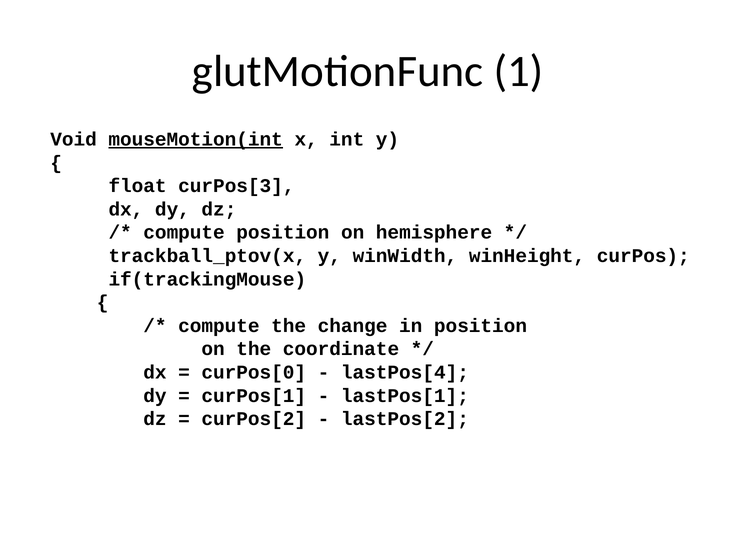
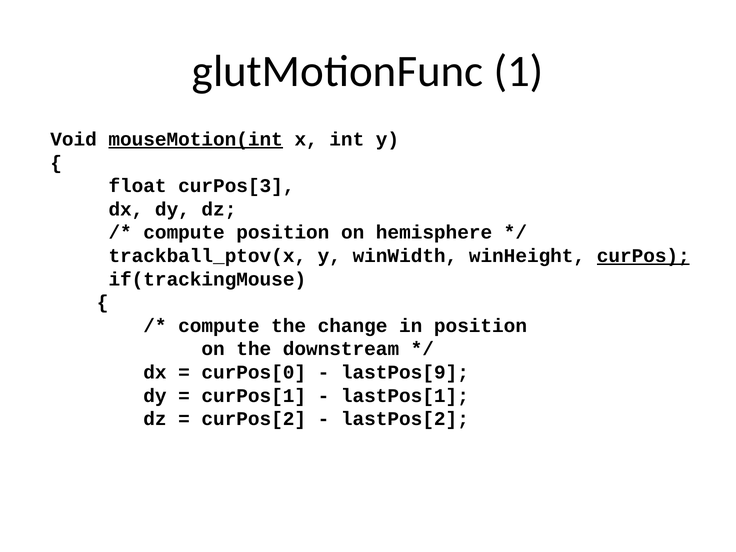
curPos underline: none -> present
coordinate: coordinate -> downstream
lastPos[4: lastPos[4 -> lastPos[9
